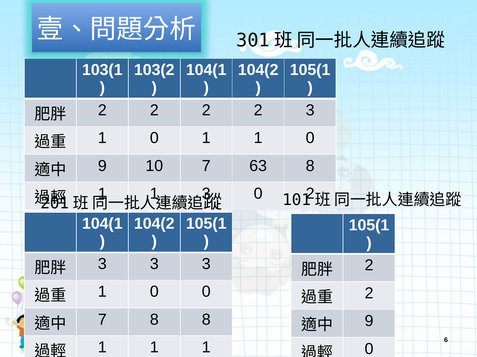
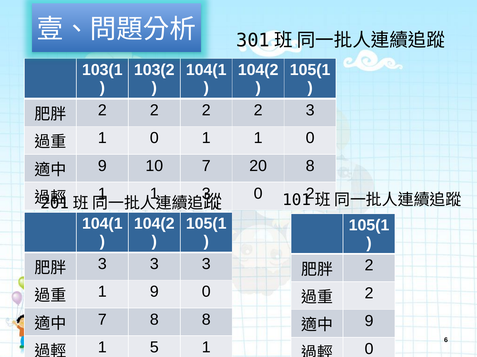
63: 63 -> 20
0 at (154, 292): 0 -> 9
1 at (154, 348): 1 -> 5
